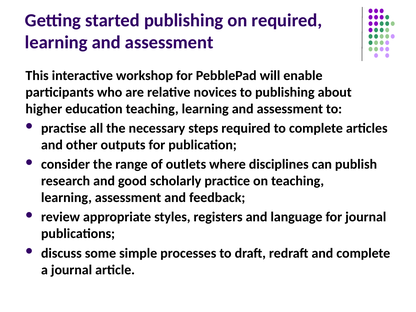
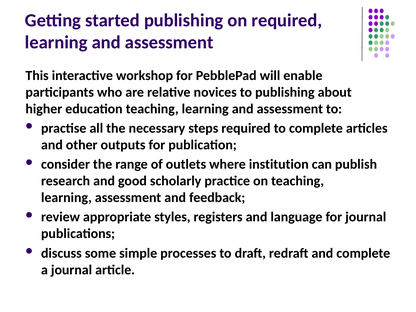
disciplines: disciplines -> institution
